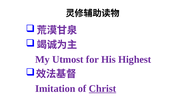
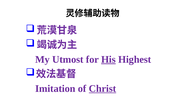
His underline: none -> present
